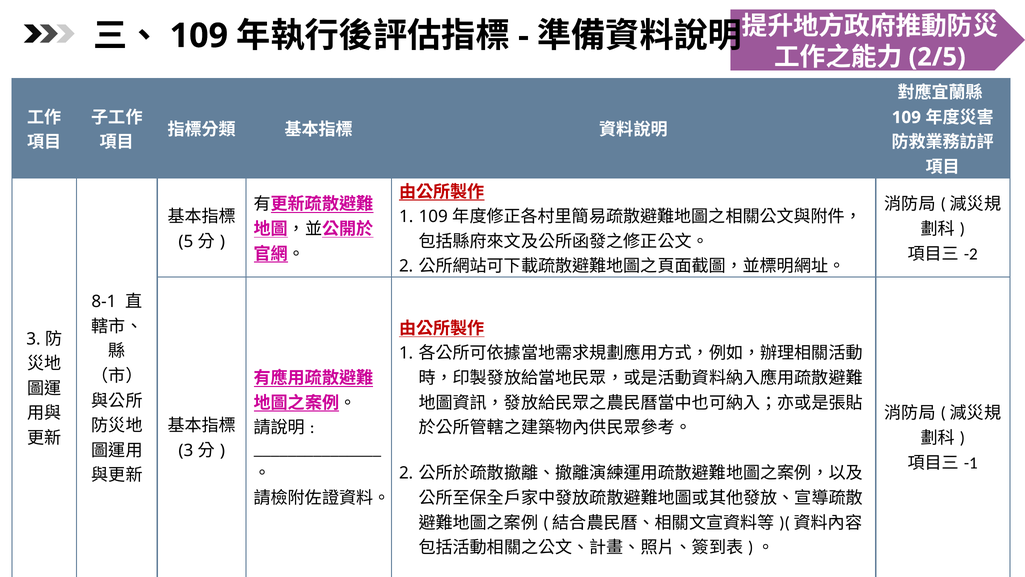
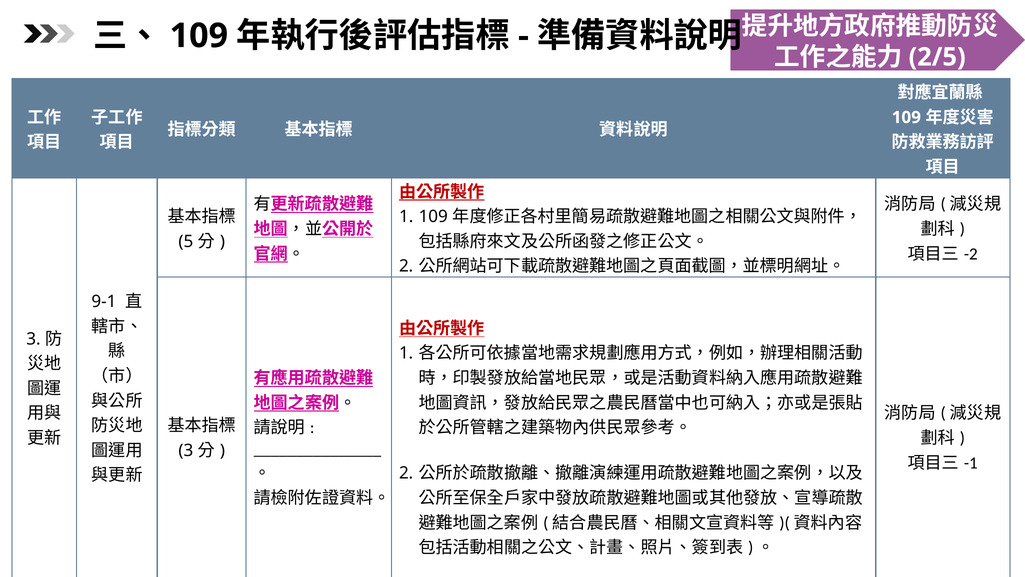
8-1: 8-1 -> 9-1
